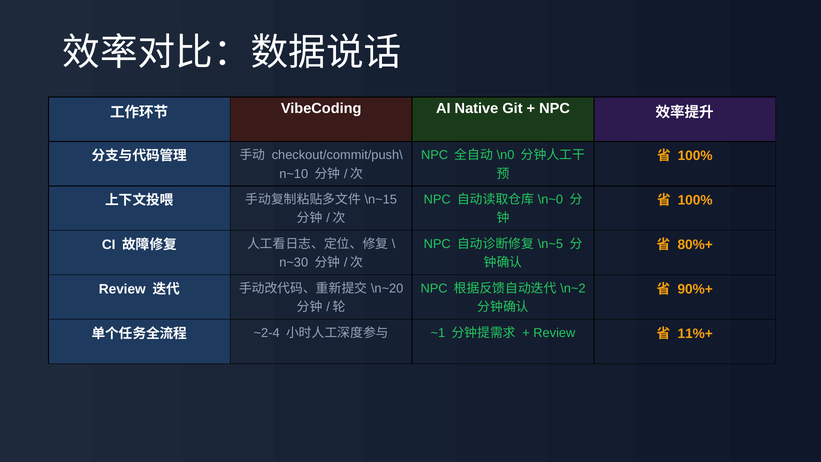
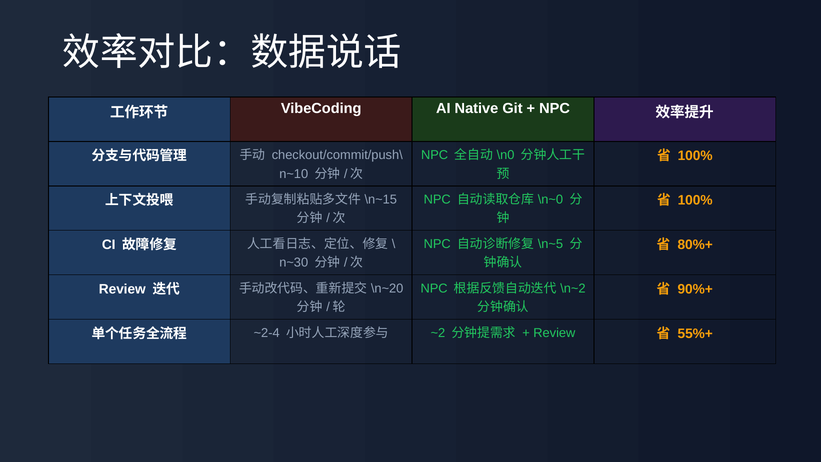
~1: ~1 -> ~2
11%+: 11%+ -> 55%+
